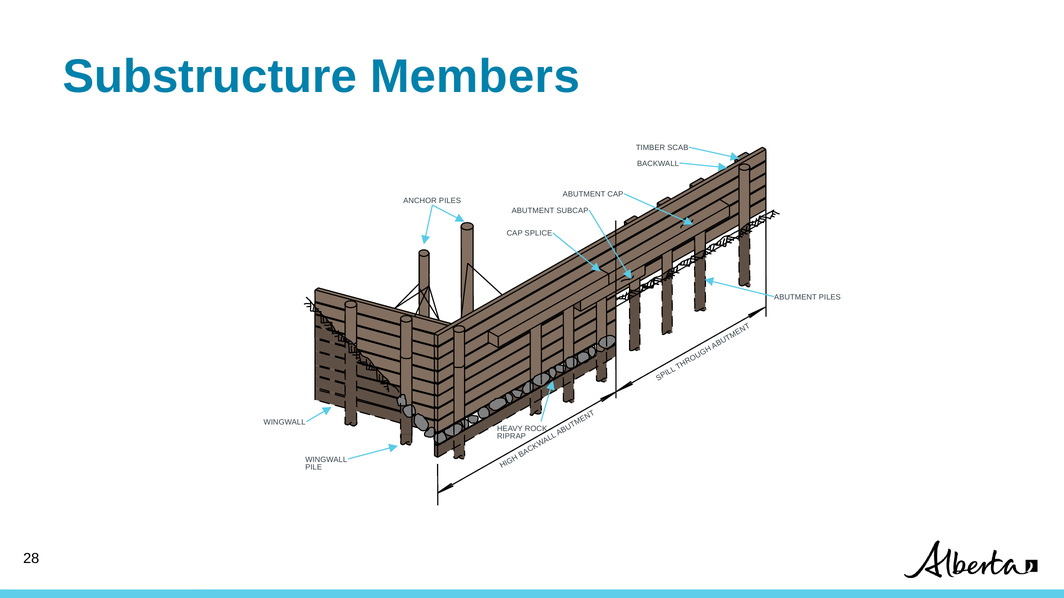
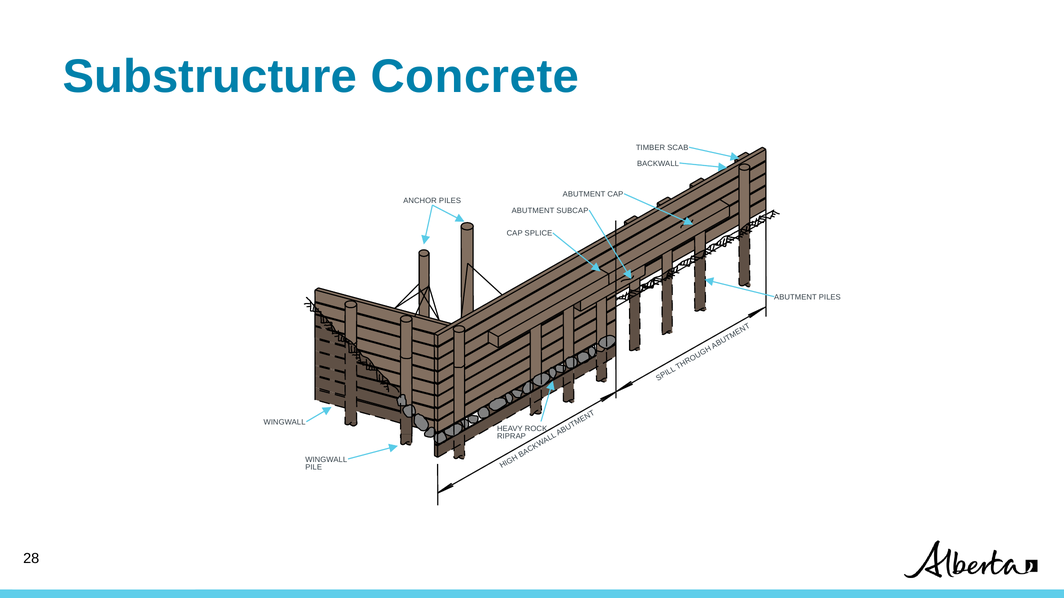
Members: Members -> Concrete
